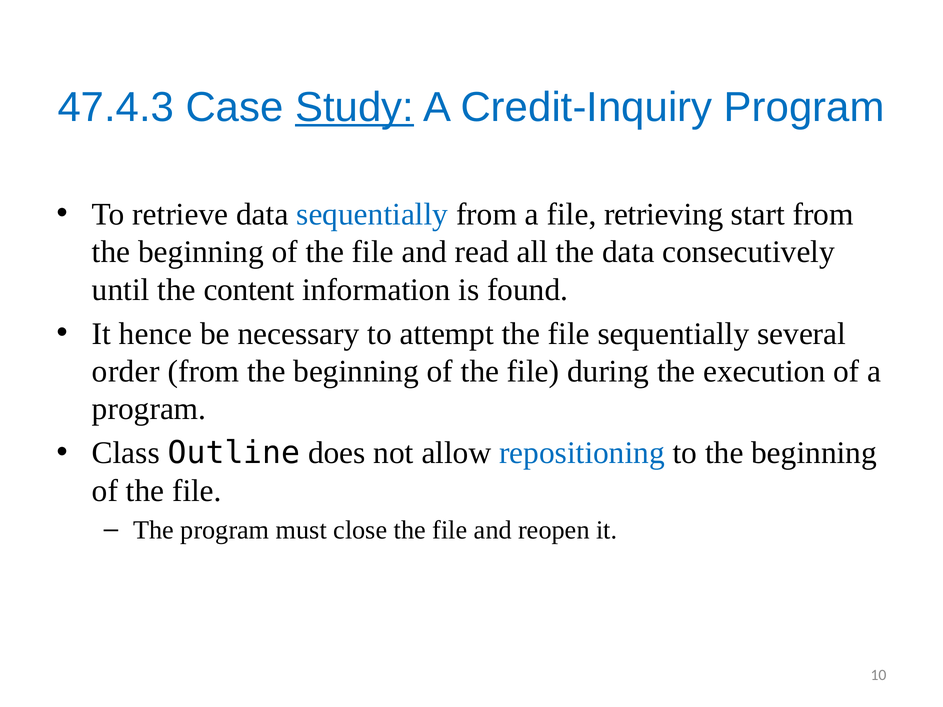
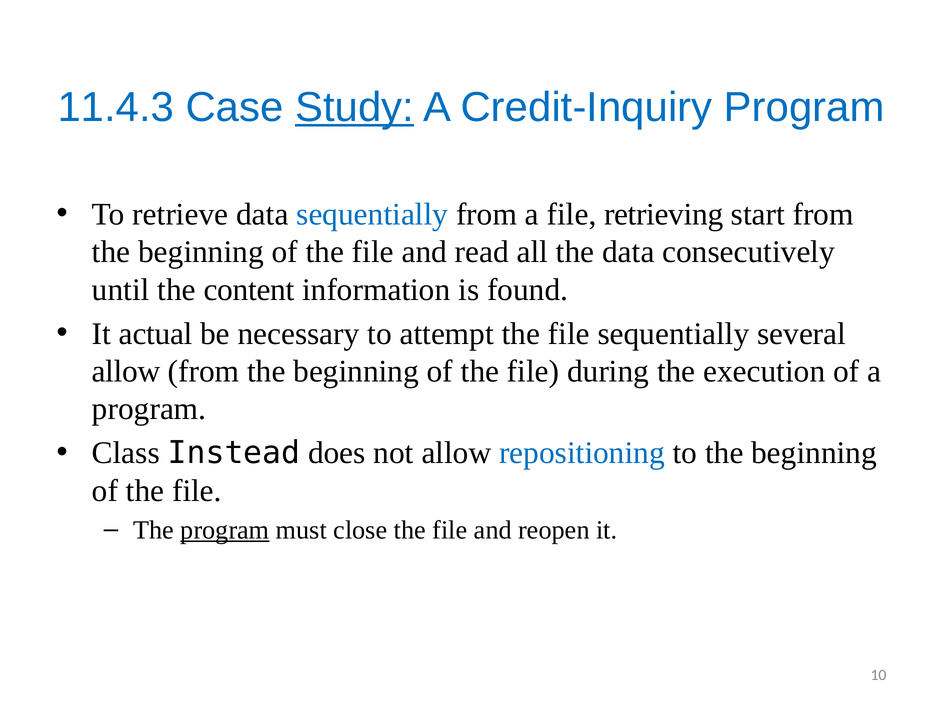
47.4.3: 47.4.3 -> 11.4.3
hence: hence -> actual
order at (126, 372): order -> allow
Outline: Outline -> Instead
program at (225, 530) underline: none -> present
